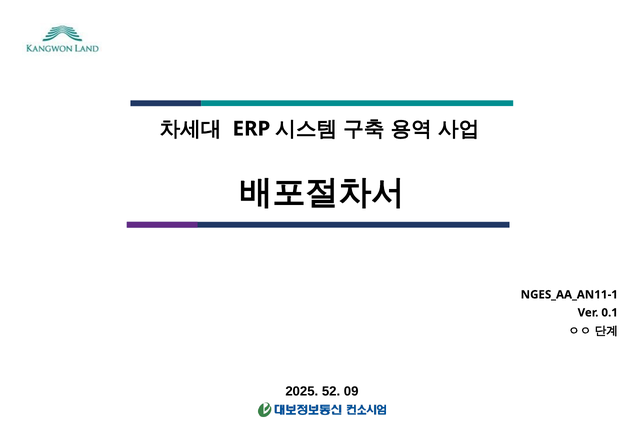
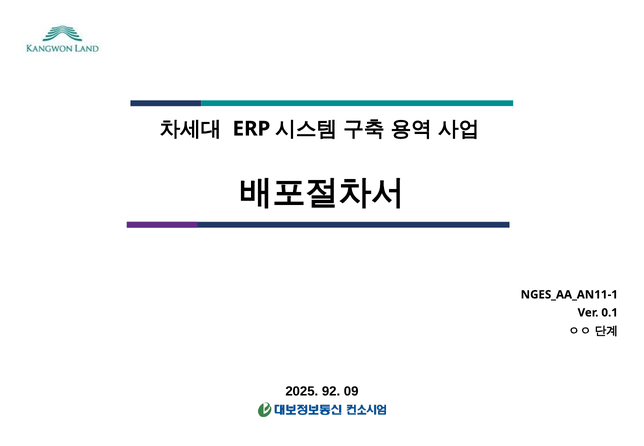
52: 52 -> 92
